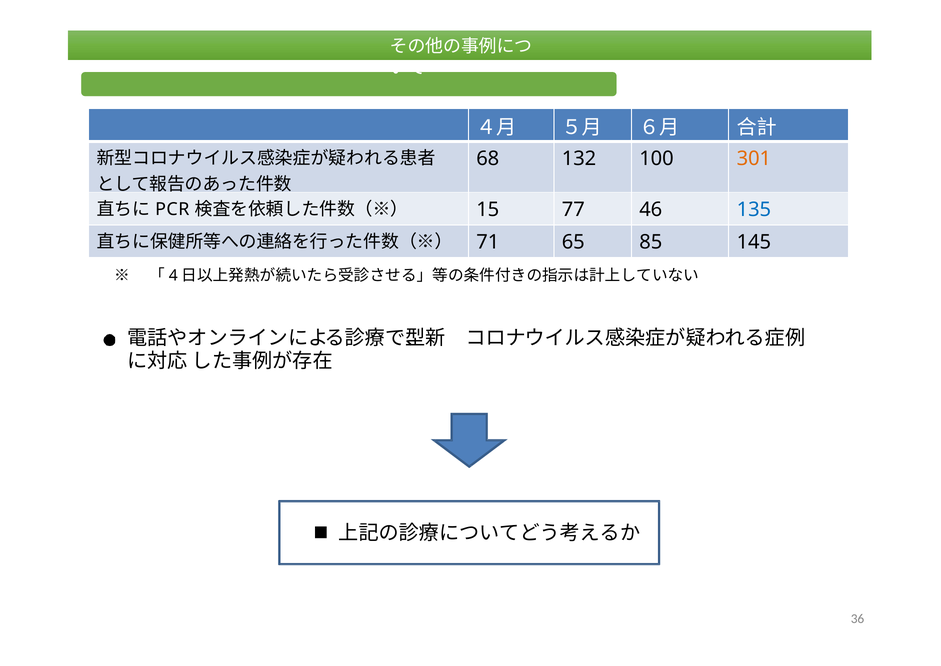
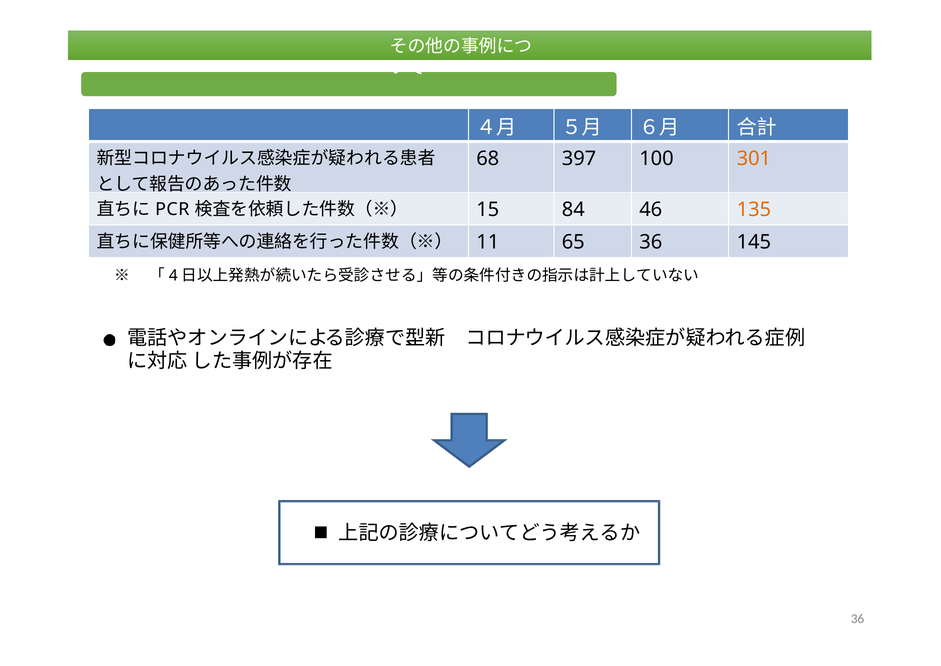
132: 132 -> 397
77: 77 -> 84
135 colour: blue -> orange
71: 71 -> 11
65 85: 85 -> 36
